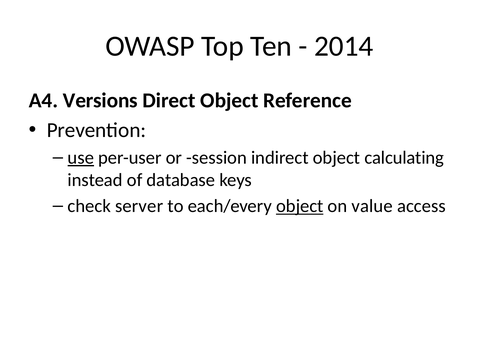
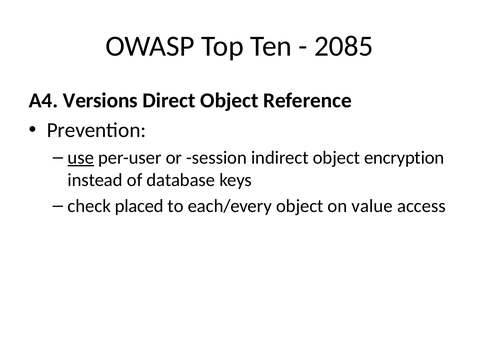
2014: 2014 -> 2085
calculating: calculating -> encryption
server: server -> placed
object at (300, 206) underline: present -> none
